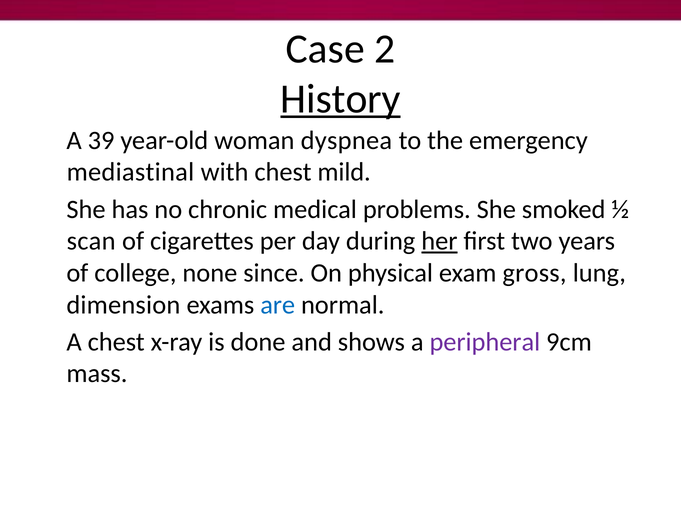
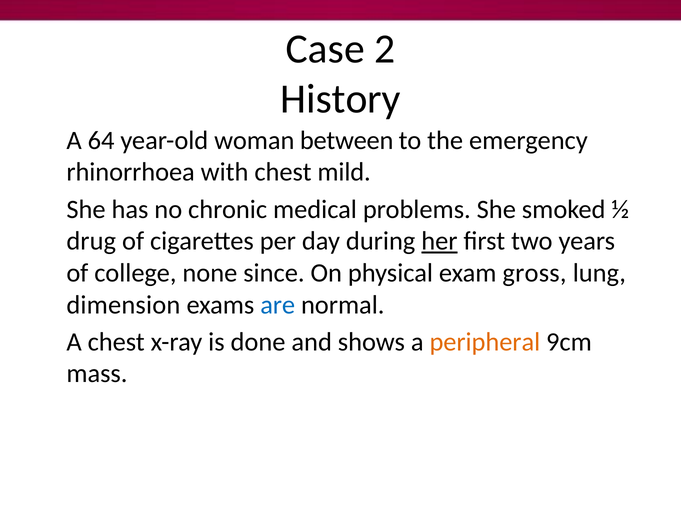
History underline: present -> none
39: 39 -> 64
dyspnea: dyspnea -> between
mediastinal: mediastinal -> rhinorrhoea
scan: scan -> drug
peripheral colour: purple -> orange
